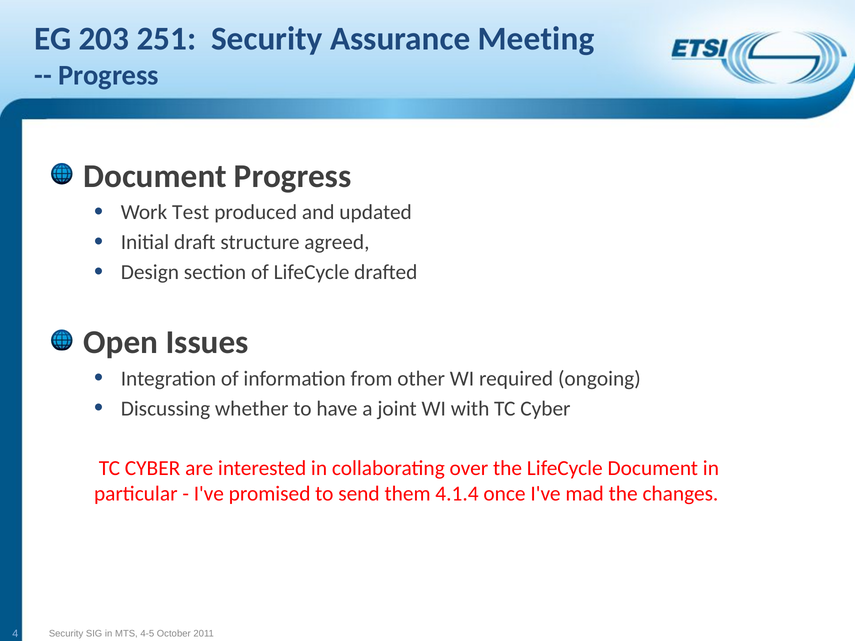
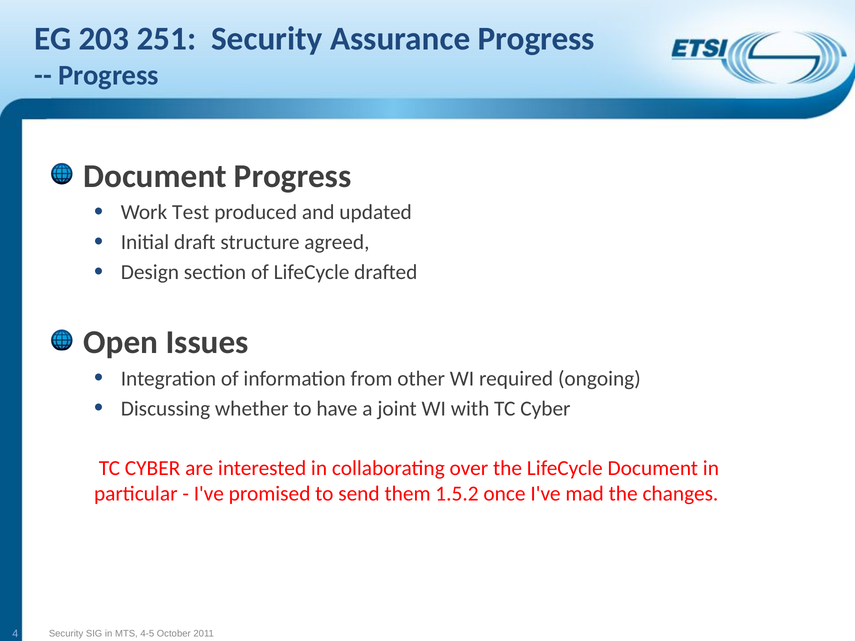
Assurance Meeting: Meeting -> Progress
4.1.4: 4.1.4 -> 1.5.2
